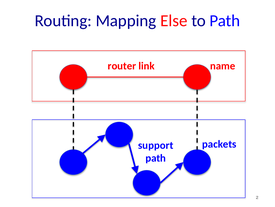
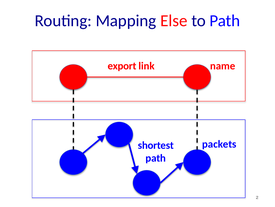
router: router -> export
support: support -> shortest
